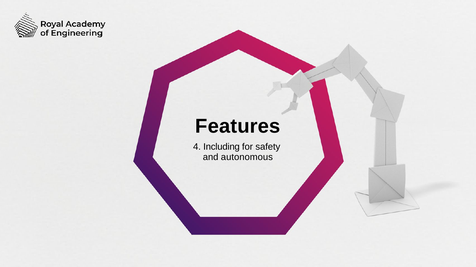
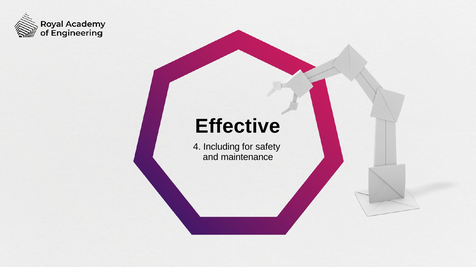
Features: Features -> Effective
autonomous: autonomous -> maintenance
